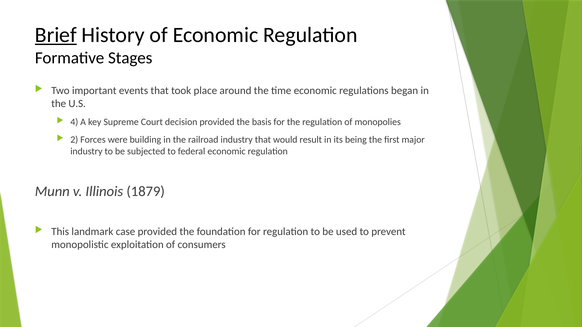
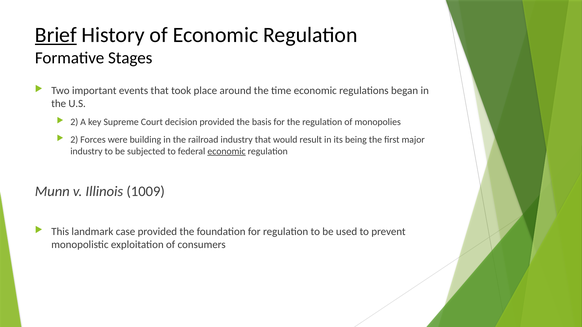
4 at (74, 122): 4 -> 2
economic at (227, 151) underline: none -> present
1879: 1879 -> 1009
